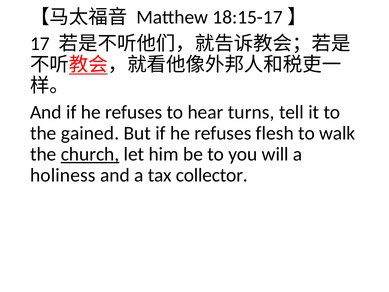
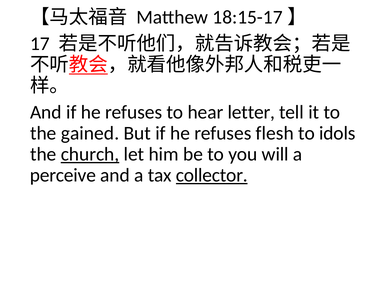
turns: turns -> letter
walk: walk -> idols
holiness: holiness -> perceive
collector underline: none -> present
